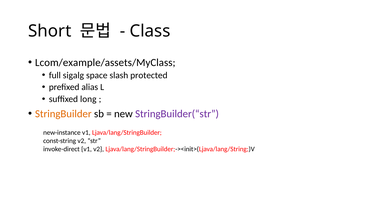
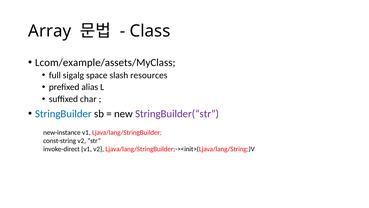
Short: Short -> Array
protected: protected -> resources
long: long -> char
StringBuilder colour: orange -> blue
